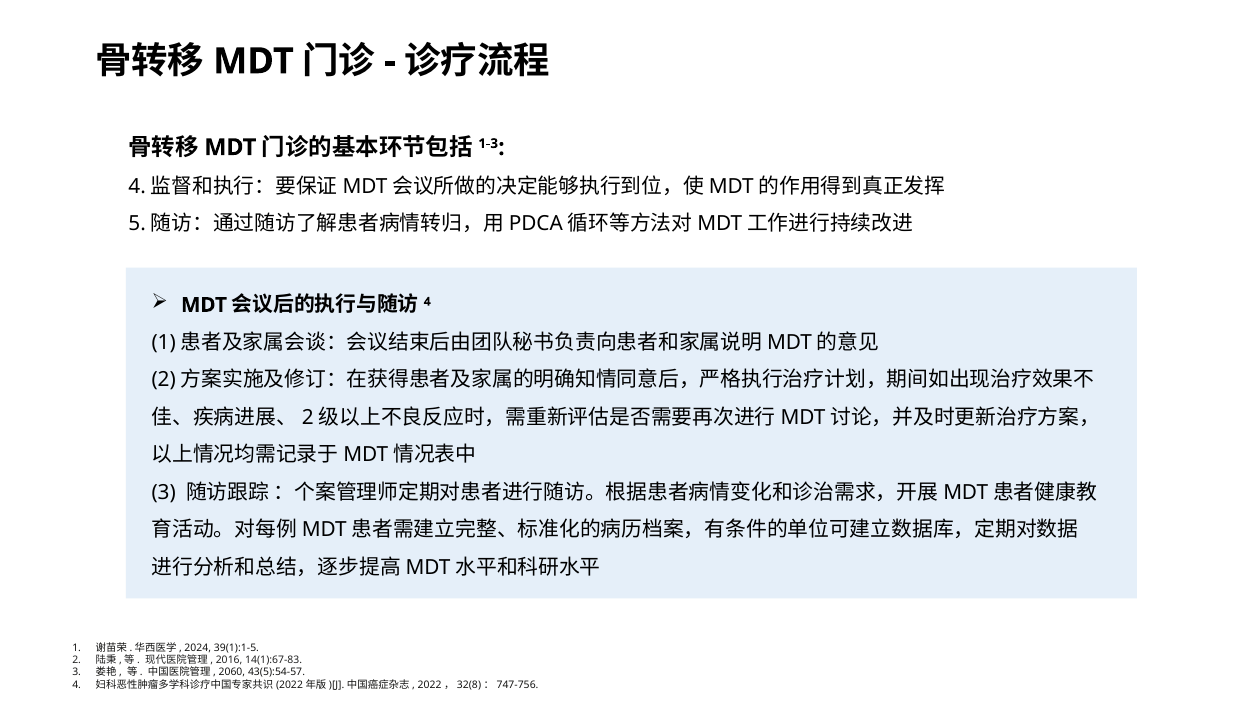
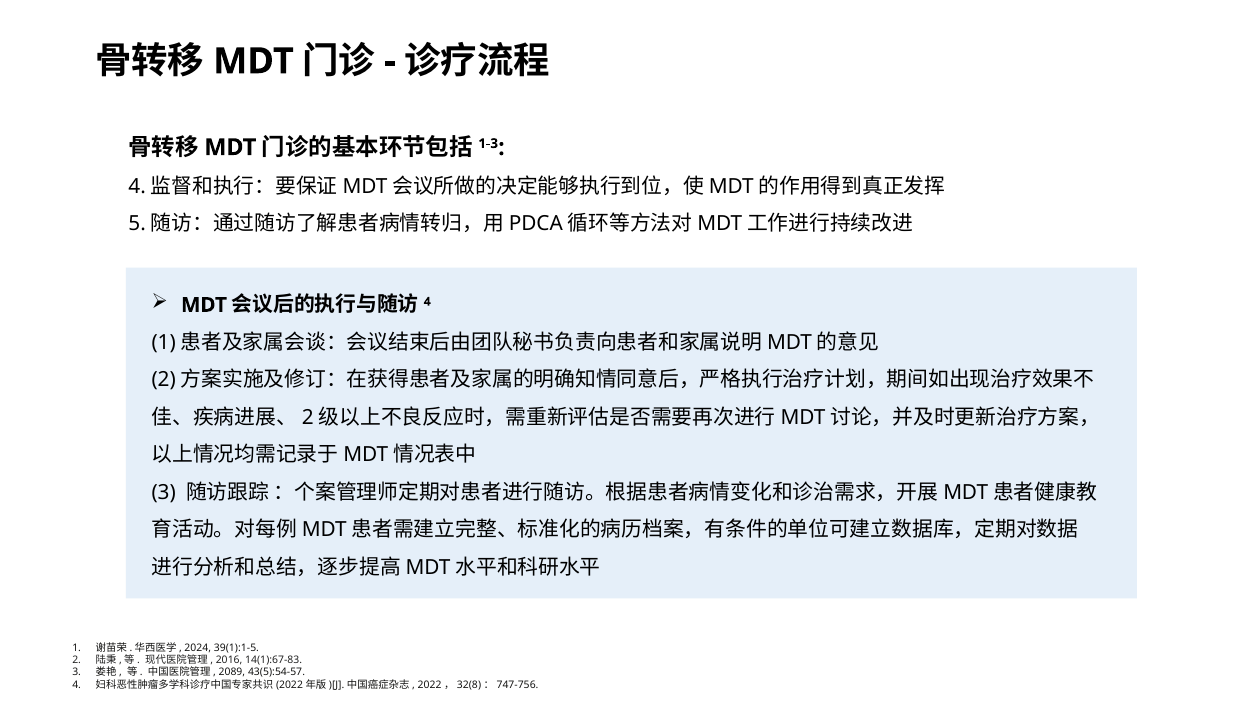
2060: 2060 -> 2089
